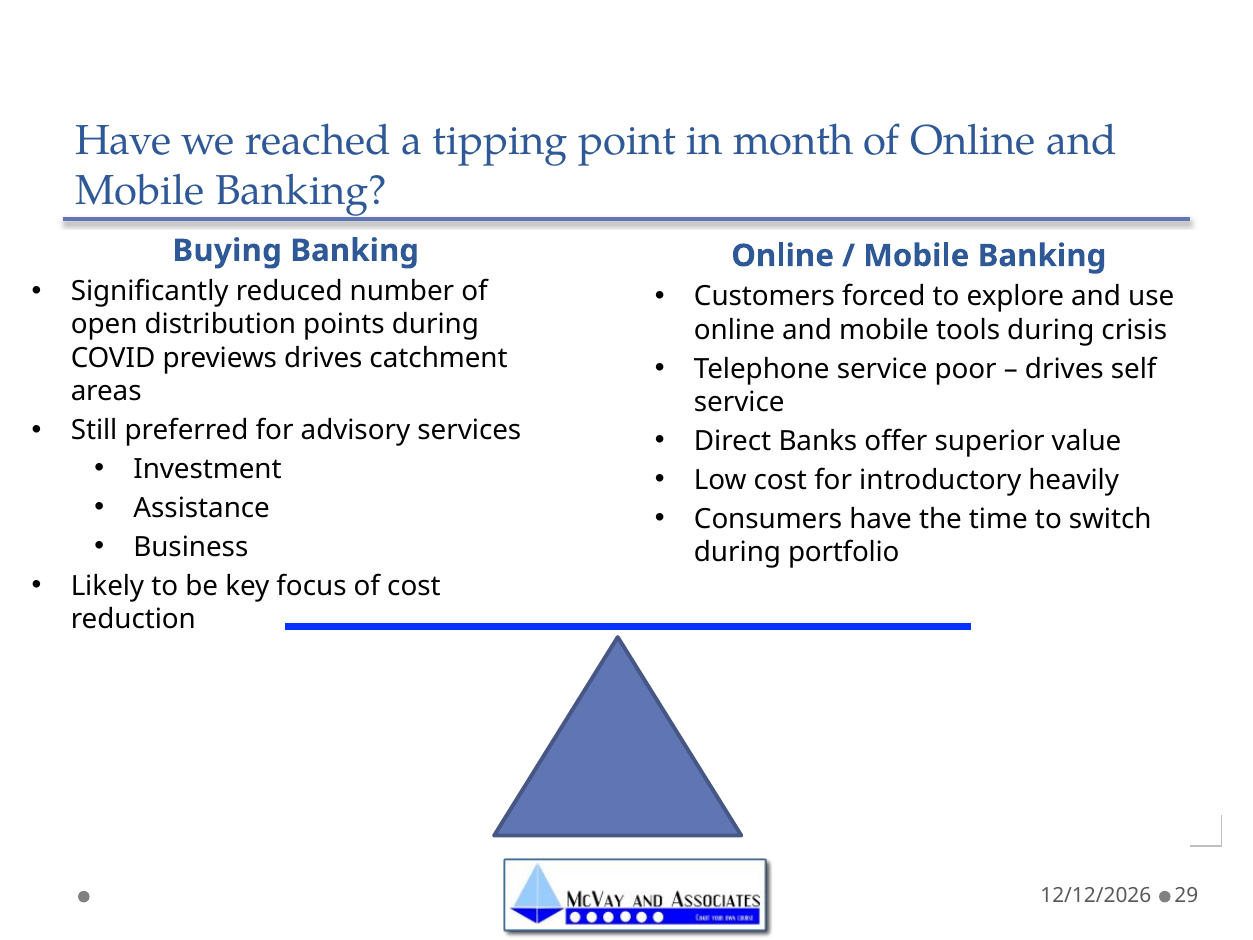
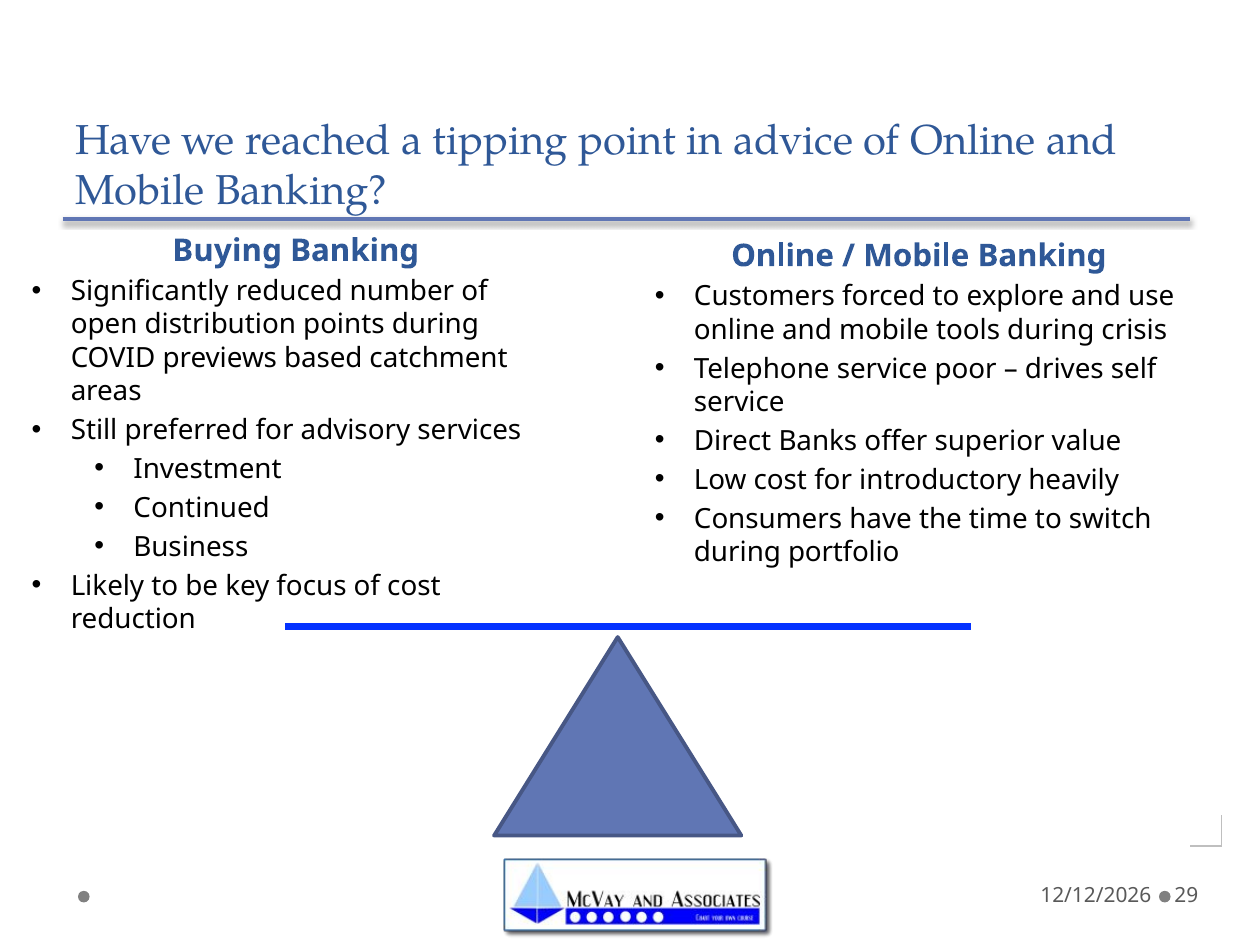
month: month -> advice
previews drives: drives -> based
Assistance: Assistance -> Continued
